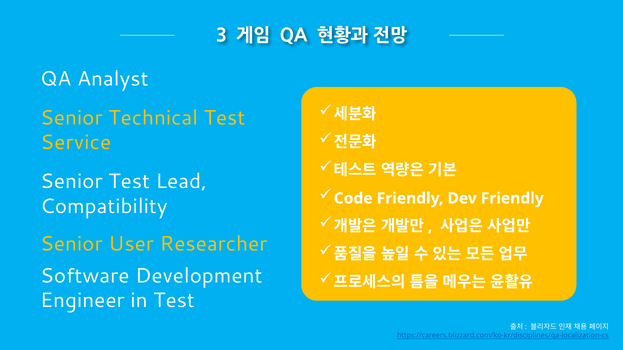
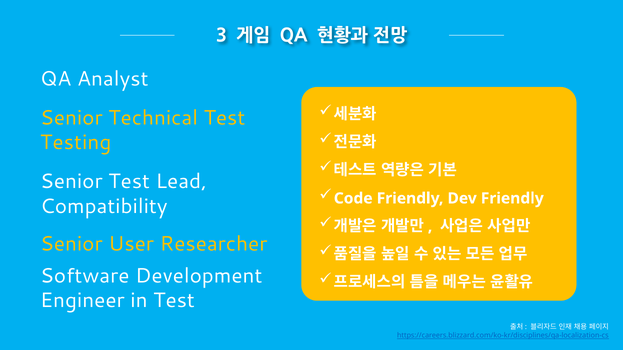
Service: Service -> Testing
